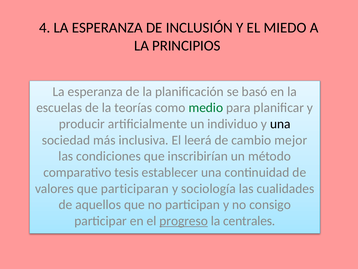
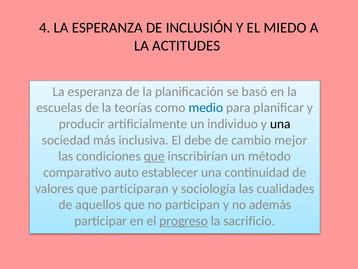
PRINCIPIOS: PRINCIPIOS -> ACTITUDES
medio colour: green -> blue
leerá: leerá -> debe
que at (154, 156) underline: none -> present
tesis: tesis -> auto
consigo: consigo -> además
centrales: centrales -> sacrificio
